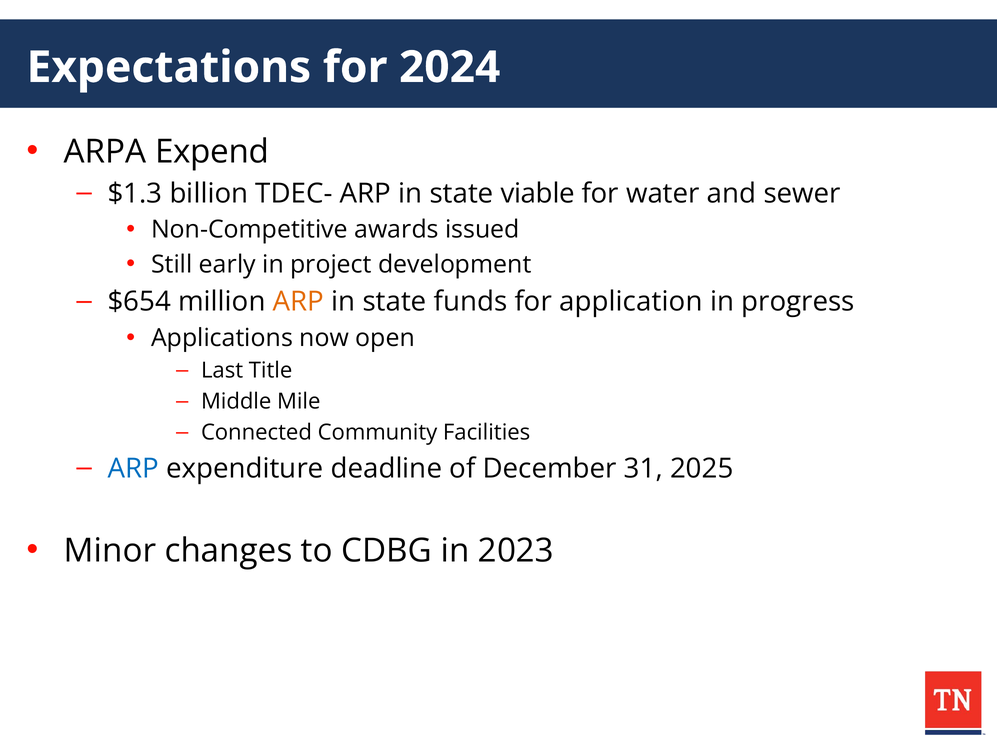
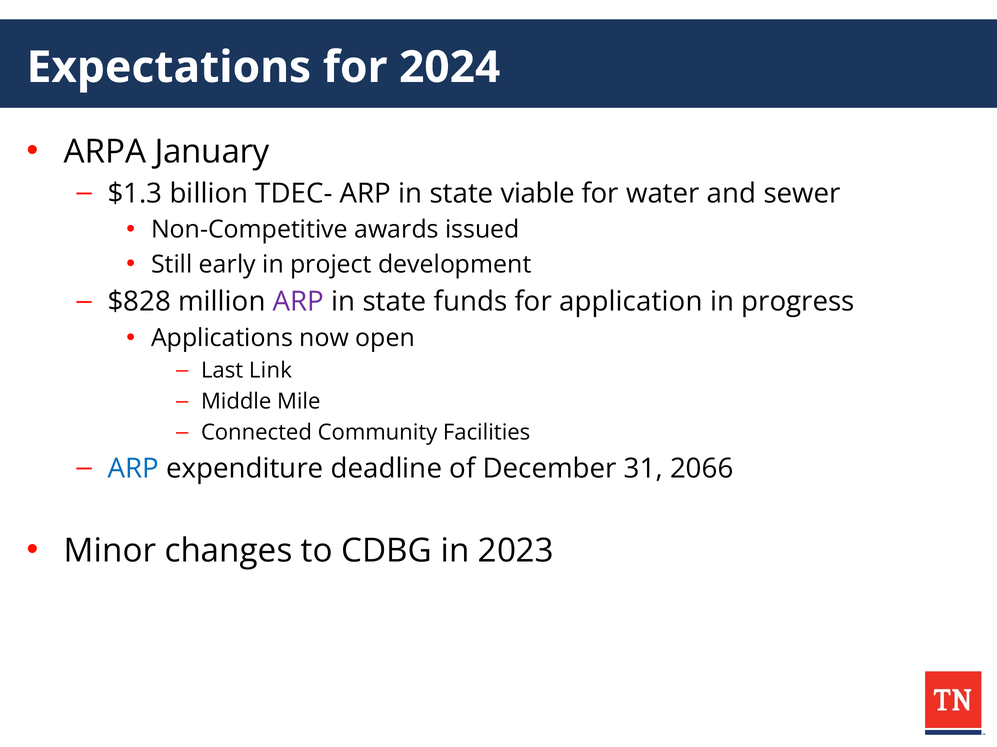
Expend: Expend -> January
$654: $654 -> $828
ARP at (298, 302) colour: orange -> purple
Title: Title -> Link
2025: 2025 -> 2066
